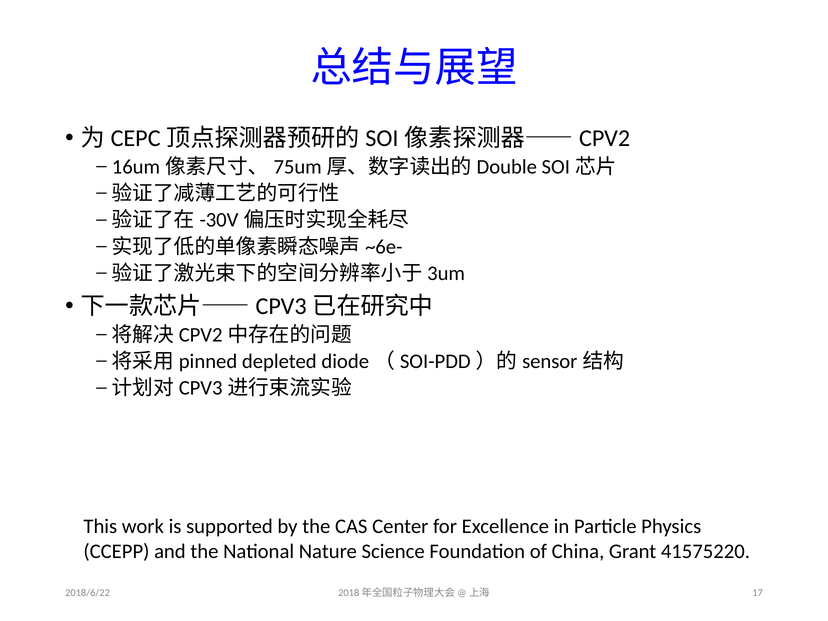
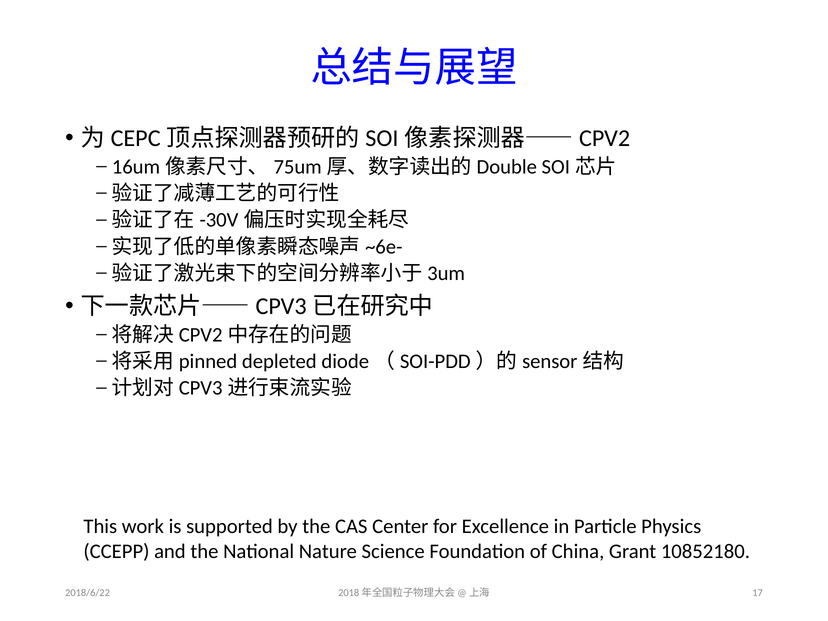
41575220: 41575220 -> 10852180
